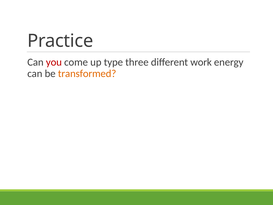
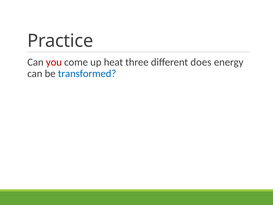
type: type -> heat
work: work -> does
transformed colour: orange -> blue
